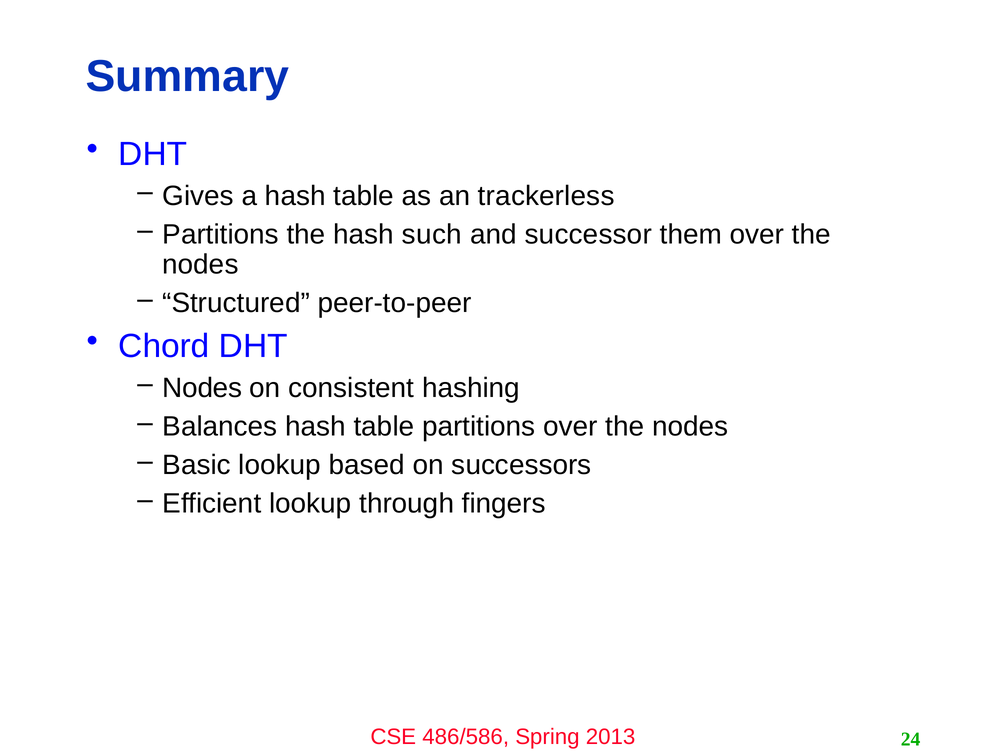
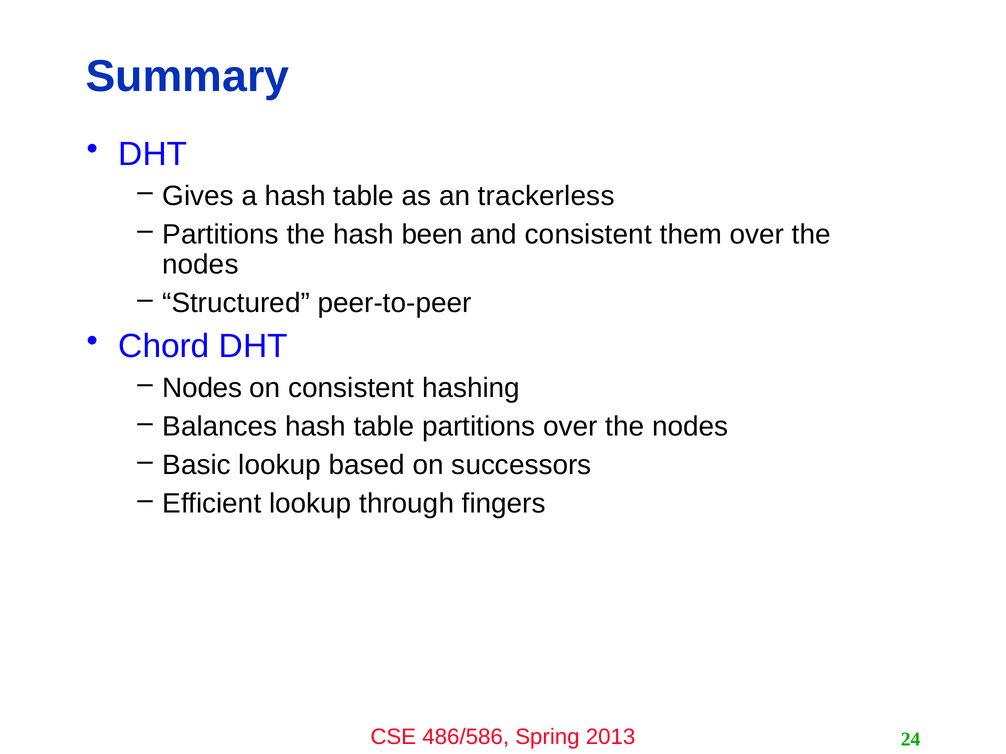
such: such -> been
and successor: successor -> consistent
